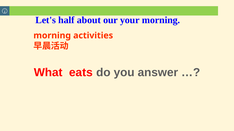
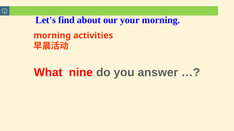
half: half -> find
eats: eats -> nine
